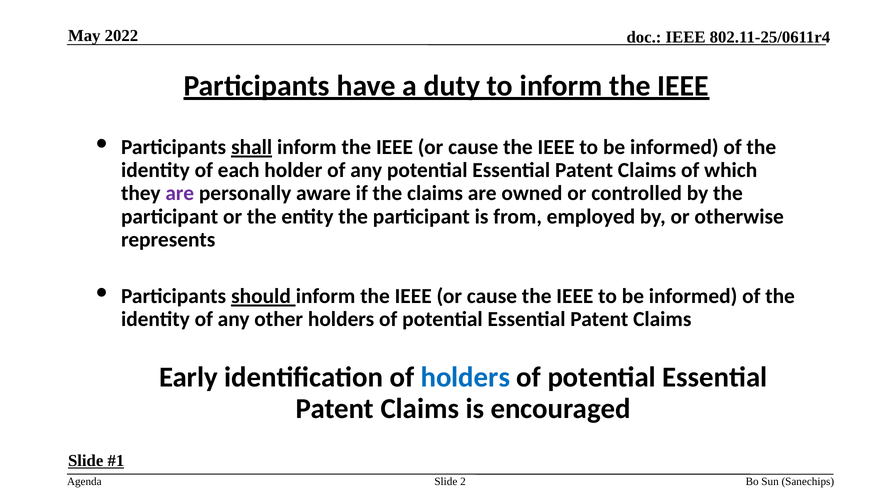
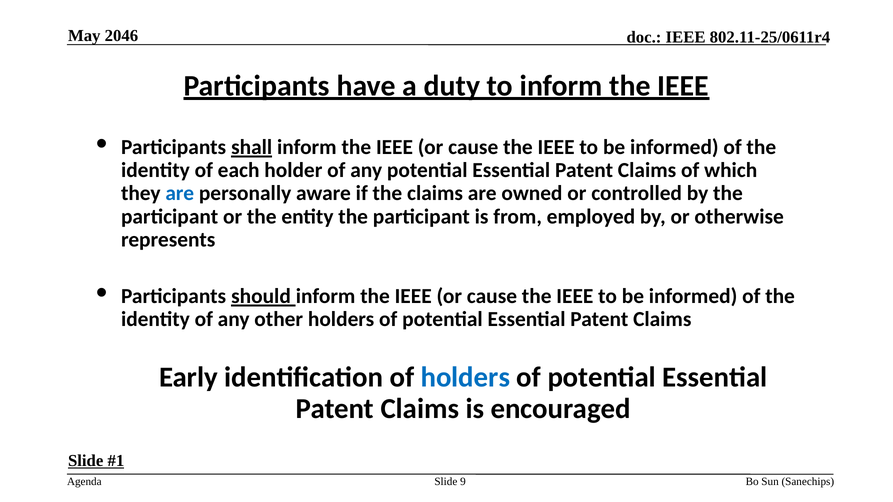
2022: 2022 -> 2046
are at (180, 194) colour: purple -> blue
2: 2 -> 9
